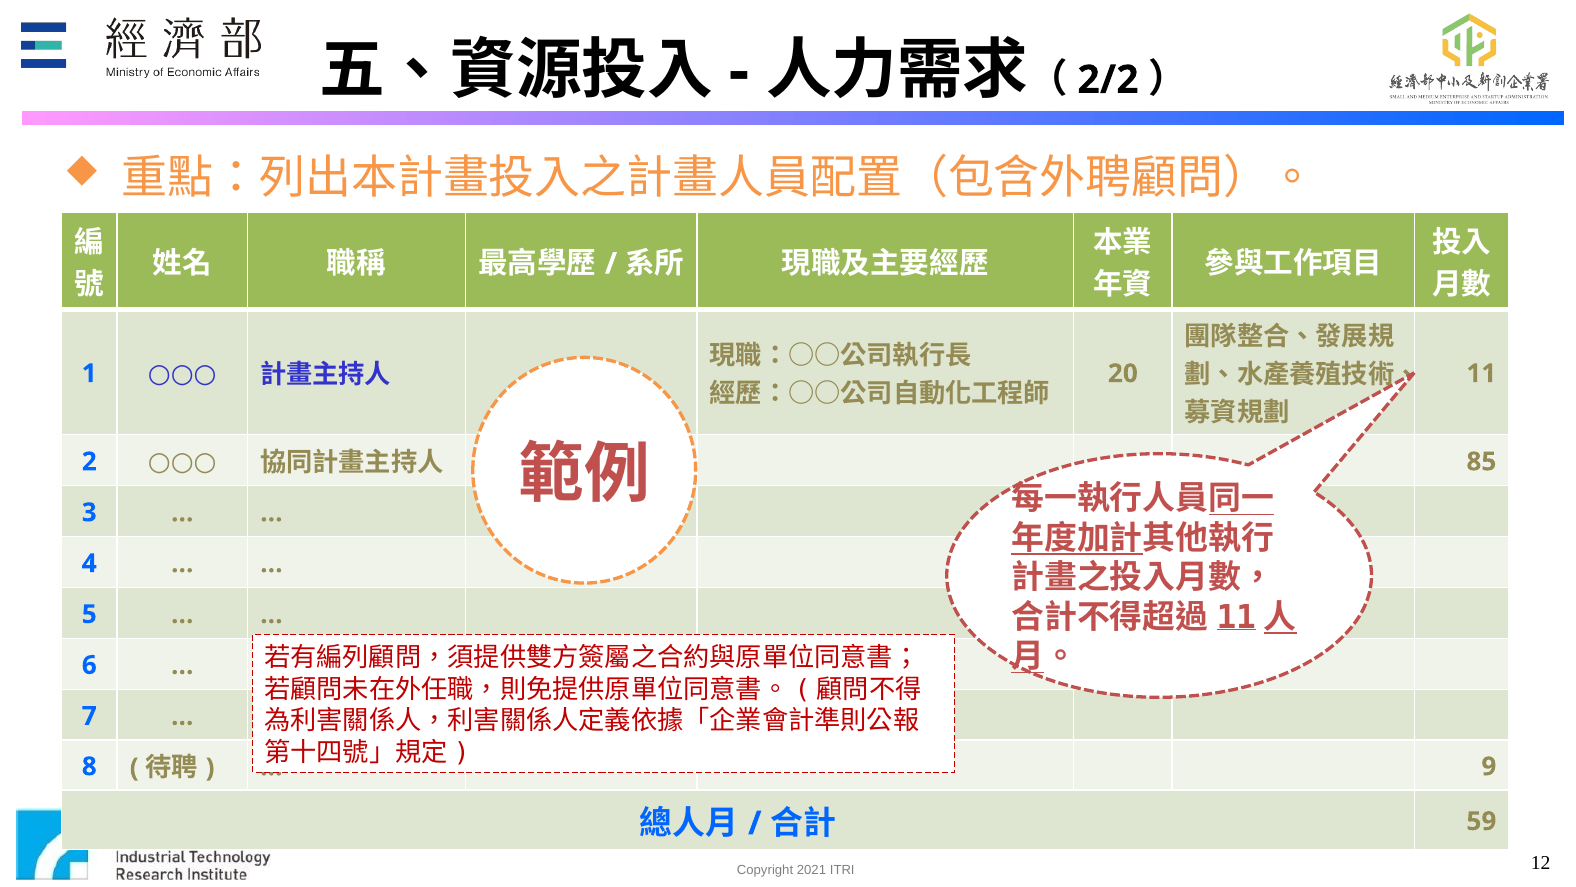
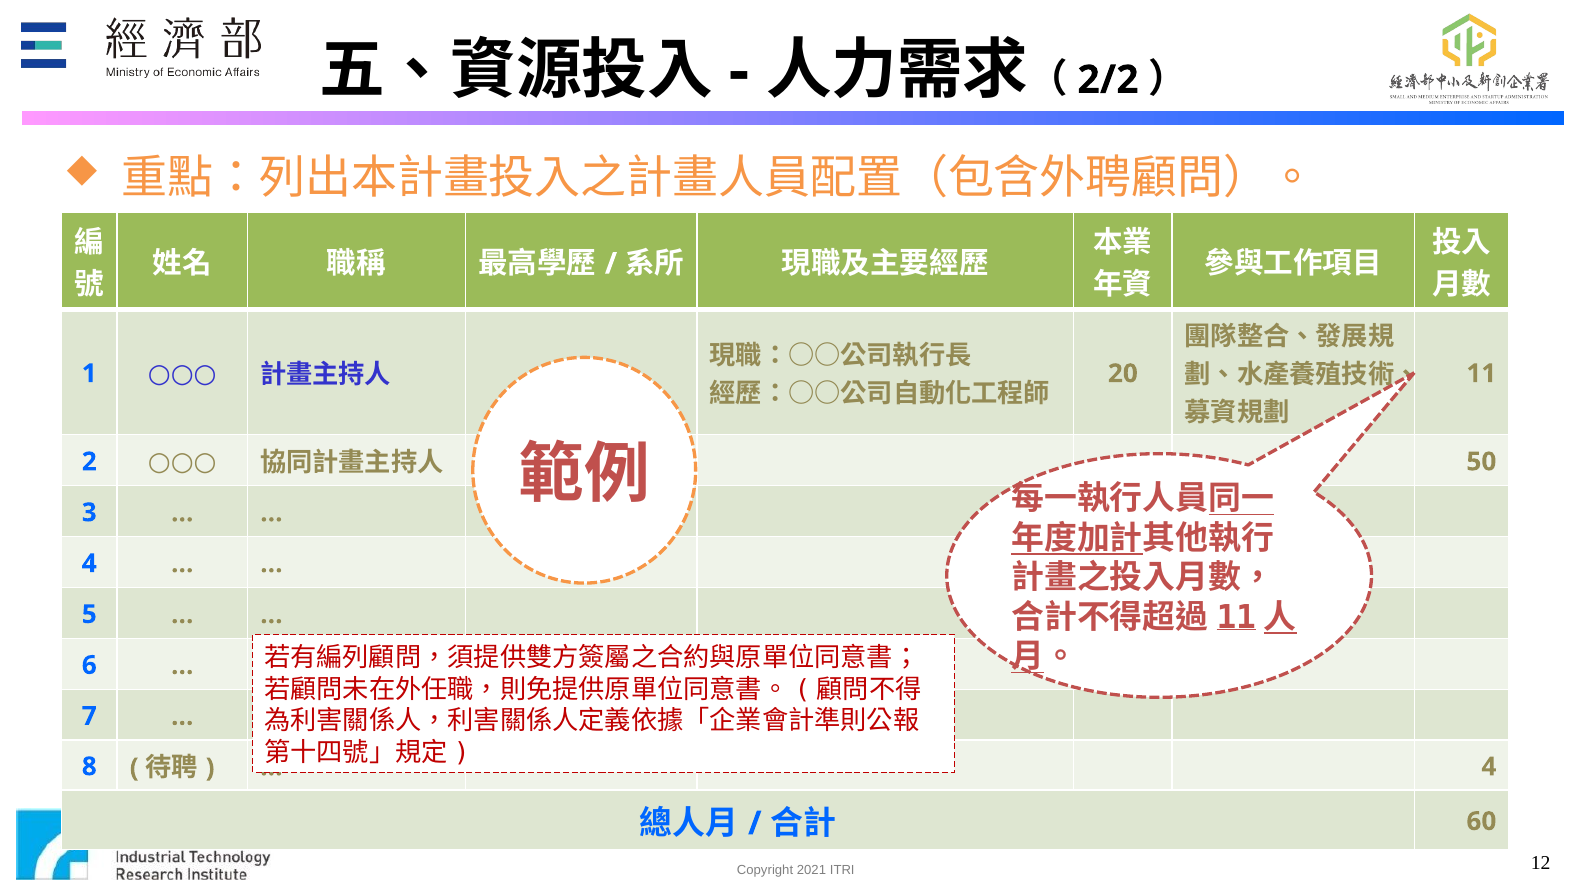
85: 85 -> 50
9 at (1489, 766): 9 -> 4
59: 59 -> 60
